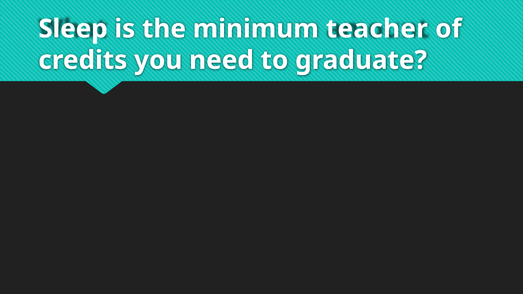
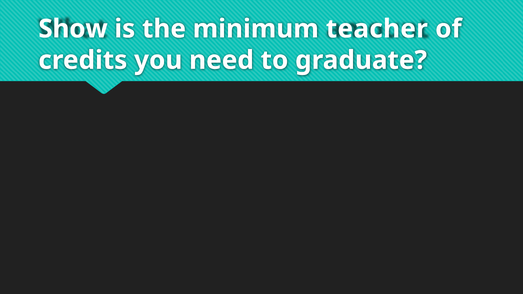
Sleep: Sleep -> Show
